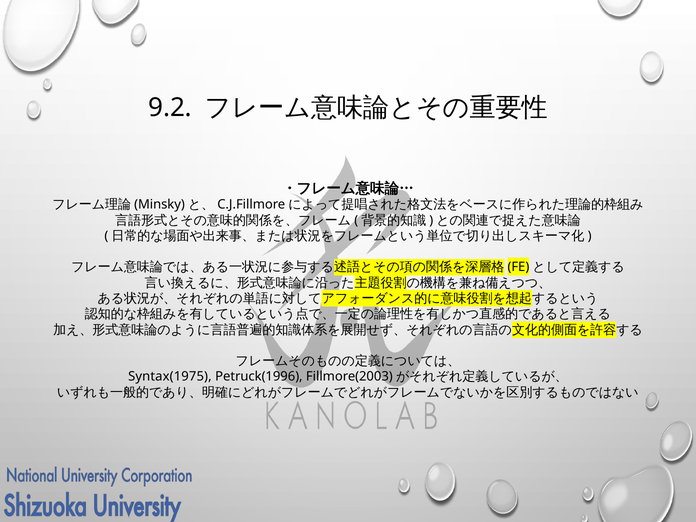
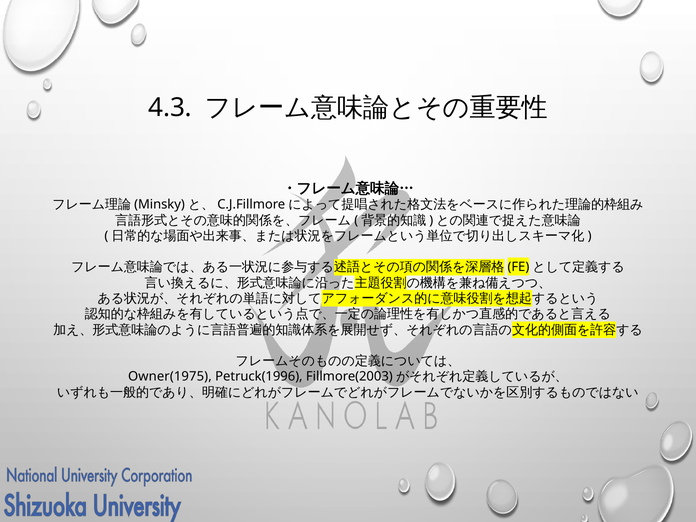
9.2: 9.2 -> 4.3
Syntax(1975: Syntax(1975 -> Owner(1975
